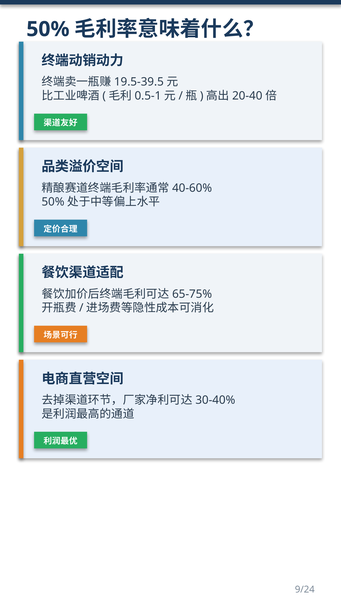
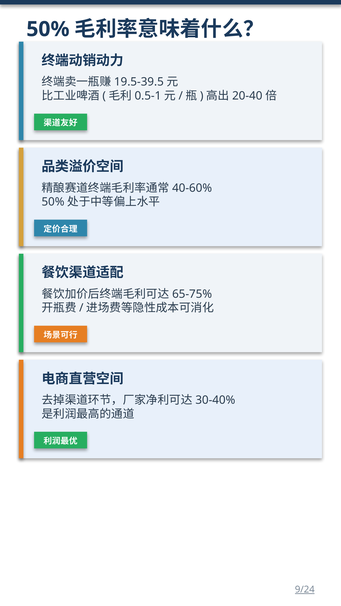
9/24 underline: none -> present
